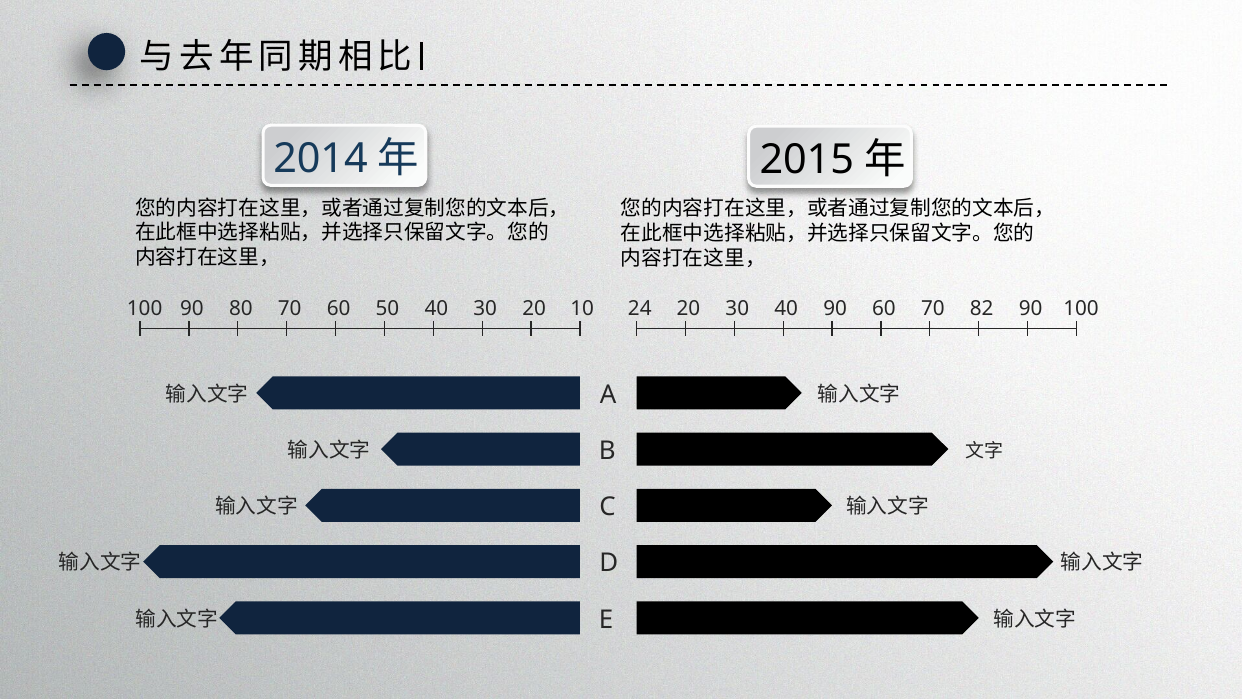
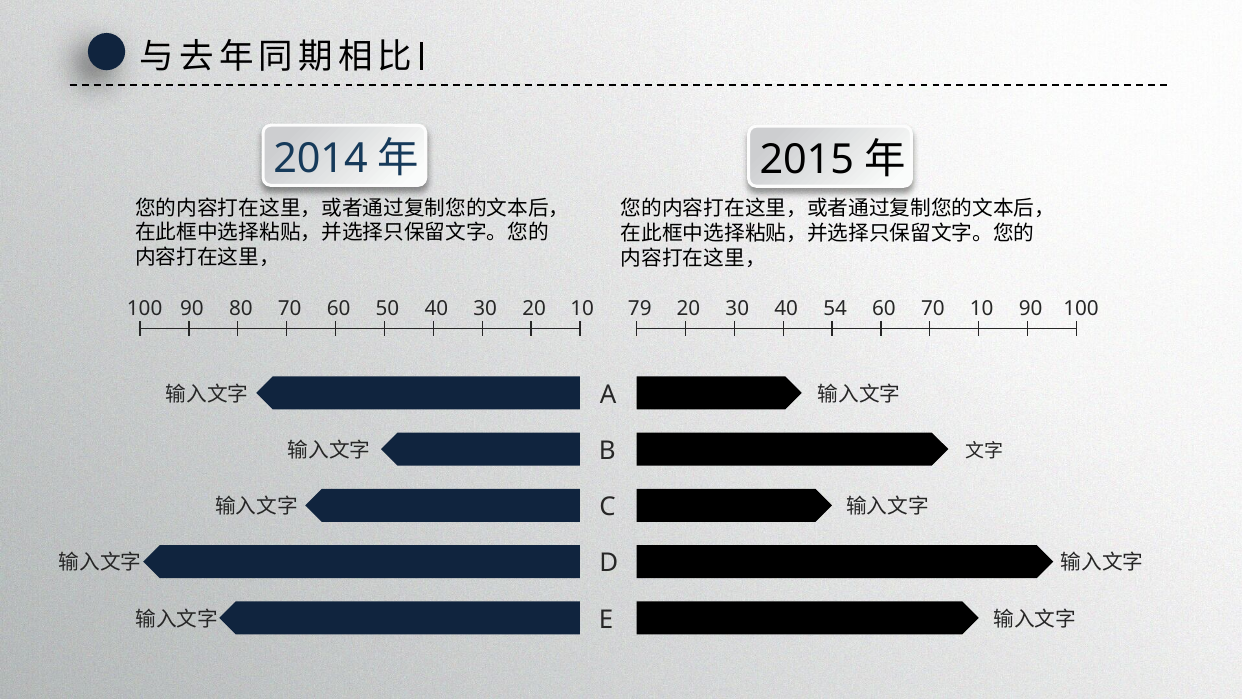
24: 24 -> 79
40 90: 90 -> 54
70 82: 82 -> 10
